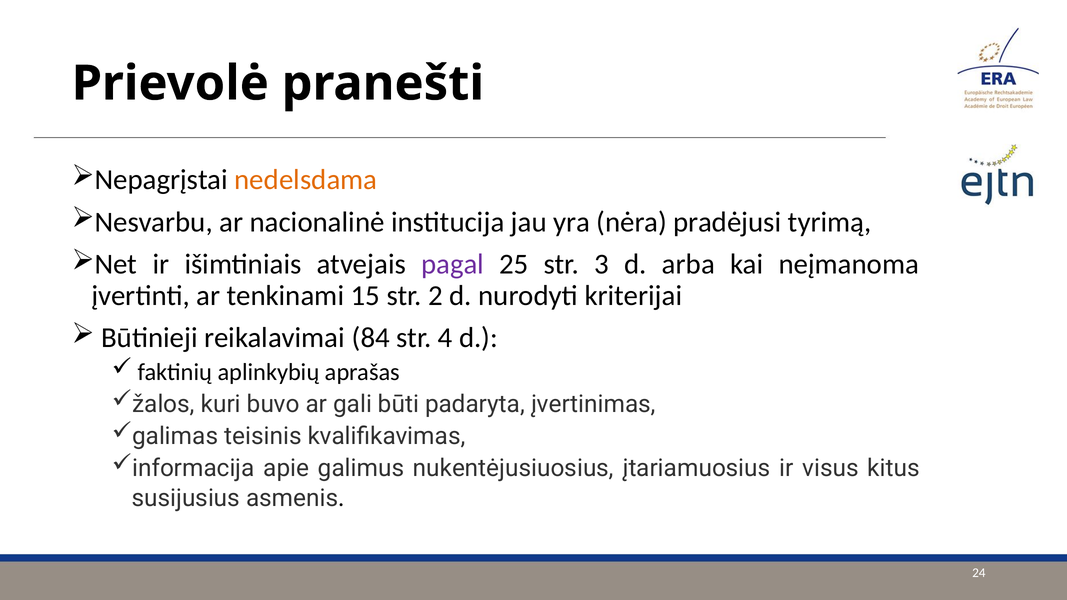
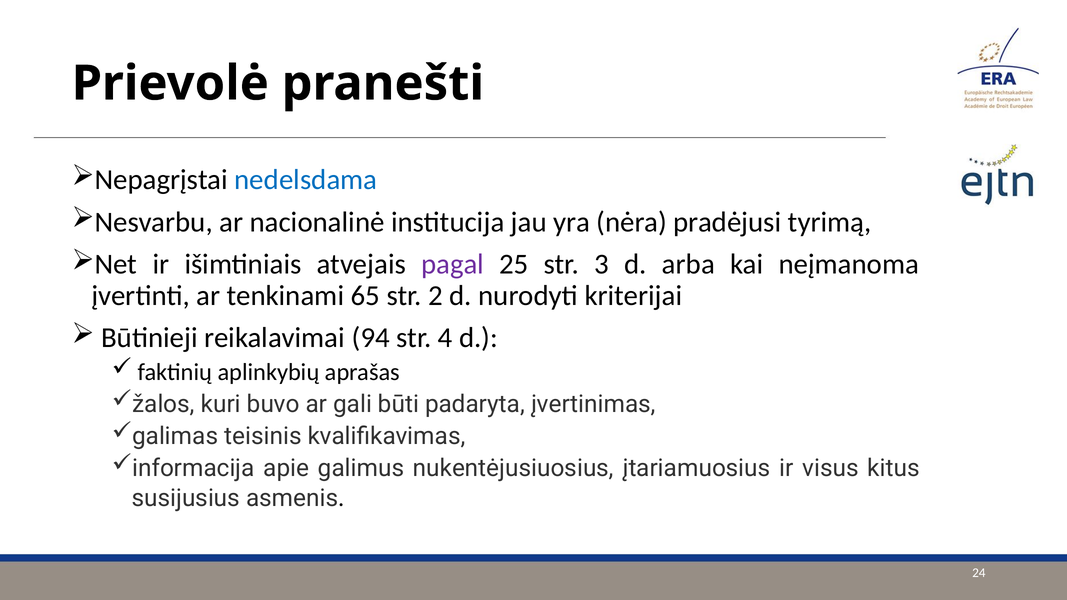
nedelsdama colour: orange -> blue
15: 15 -> 65
84: 84 -> 94
